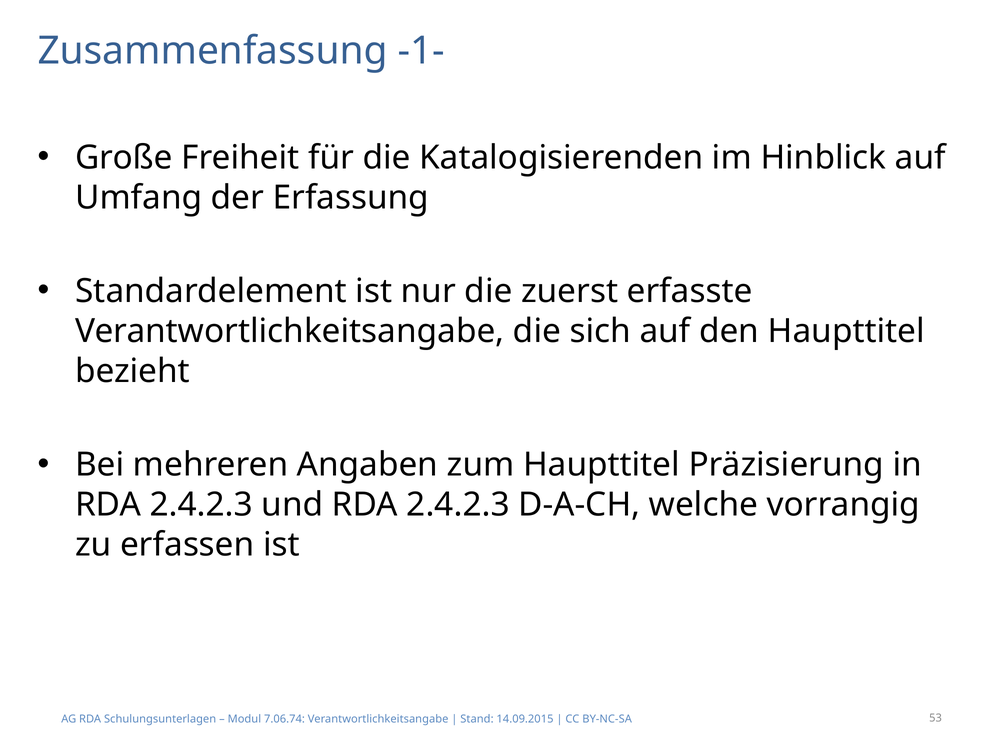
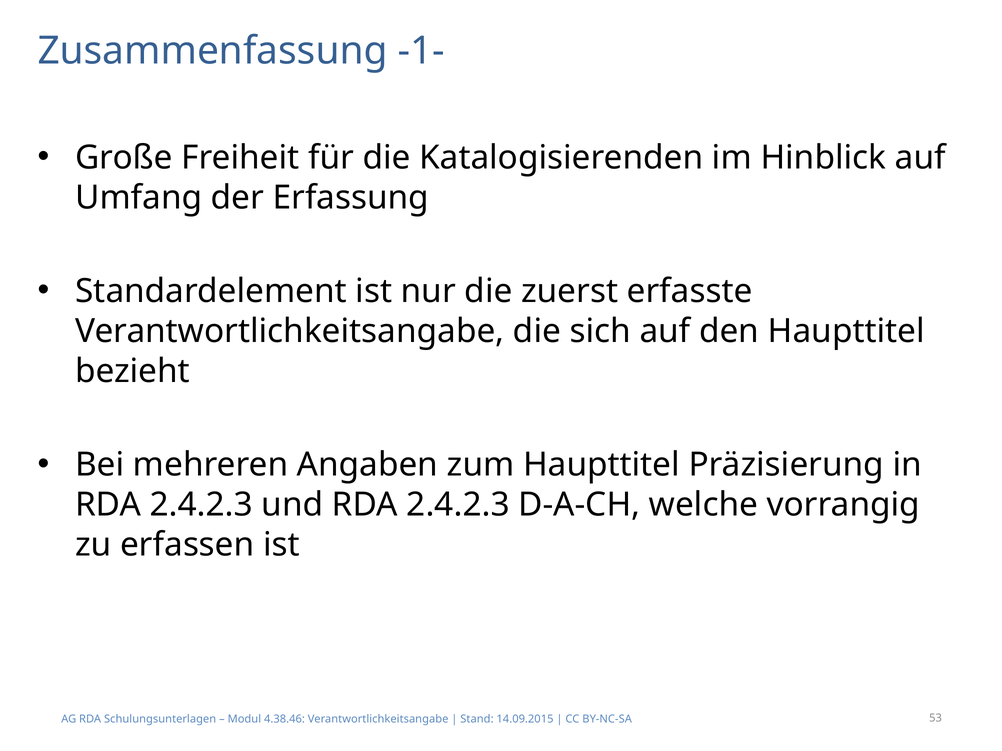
7.06.74: 7.06.74 -> 4.38.46
